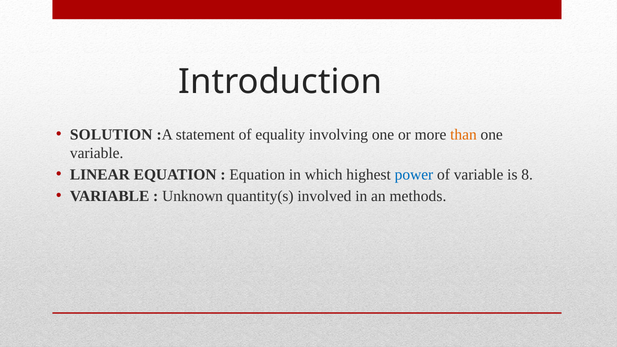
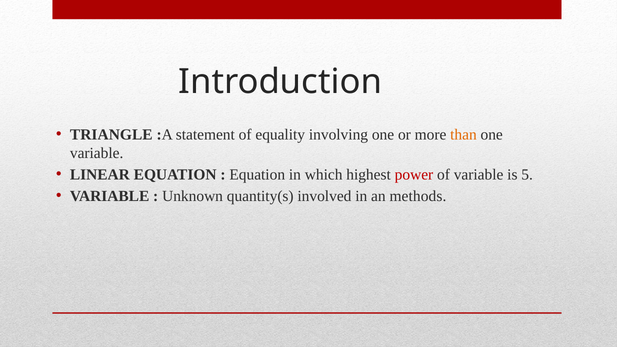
SOLUTION: SOLUTION -> TRIANGLE
power colour: blue -> red
8: 8 -> 5
